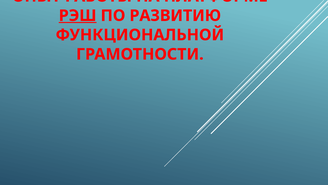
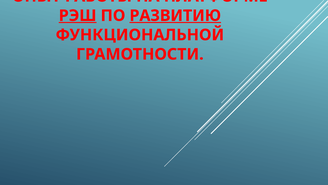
РАЗВИТИЮ underline: none -> present
